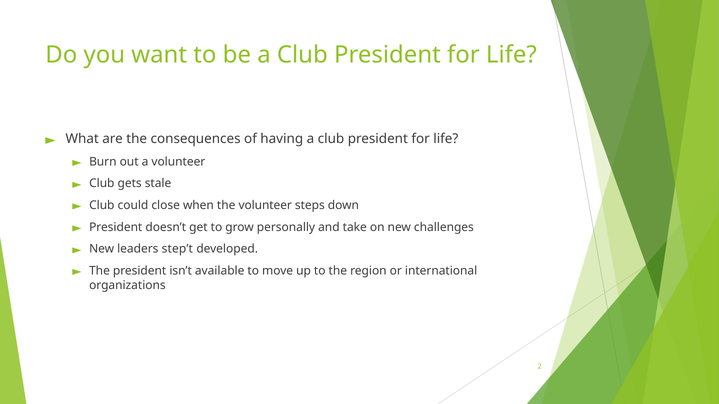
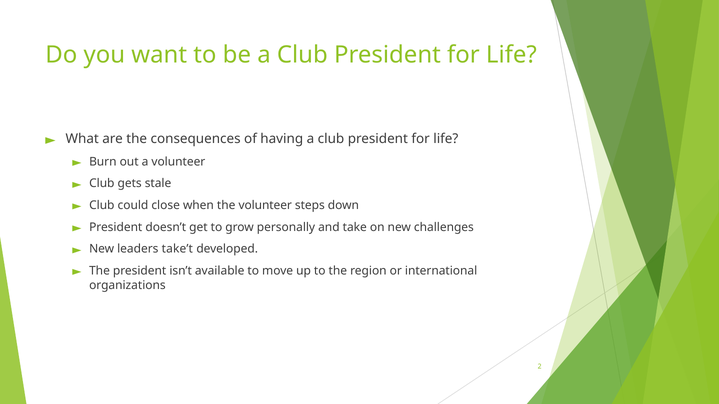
step’t: step’t -> take’t
